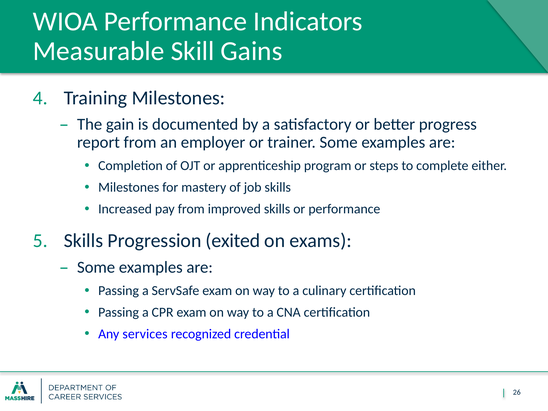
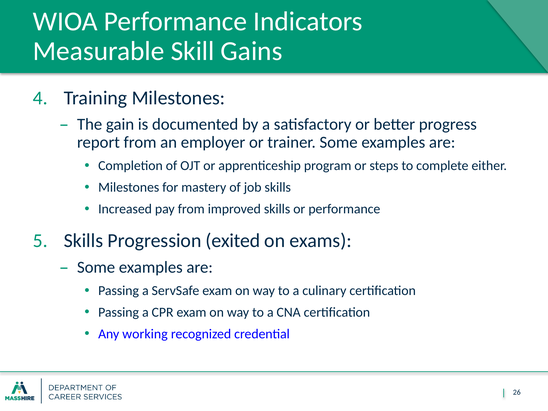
services: services -> working
